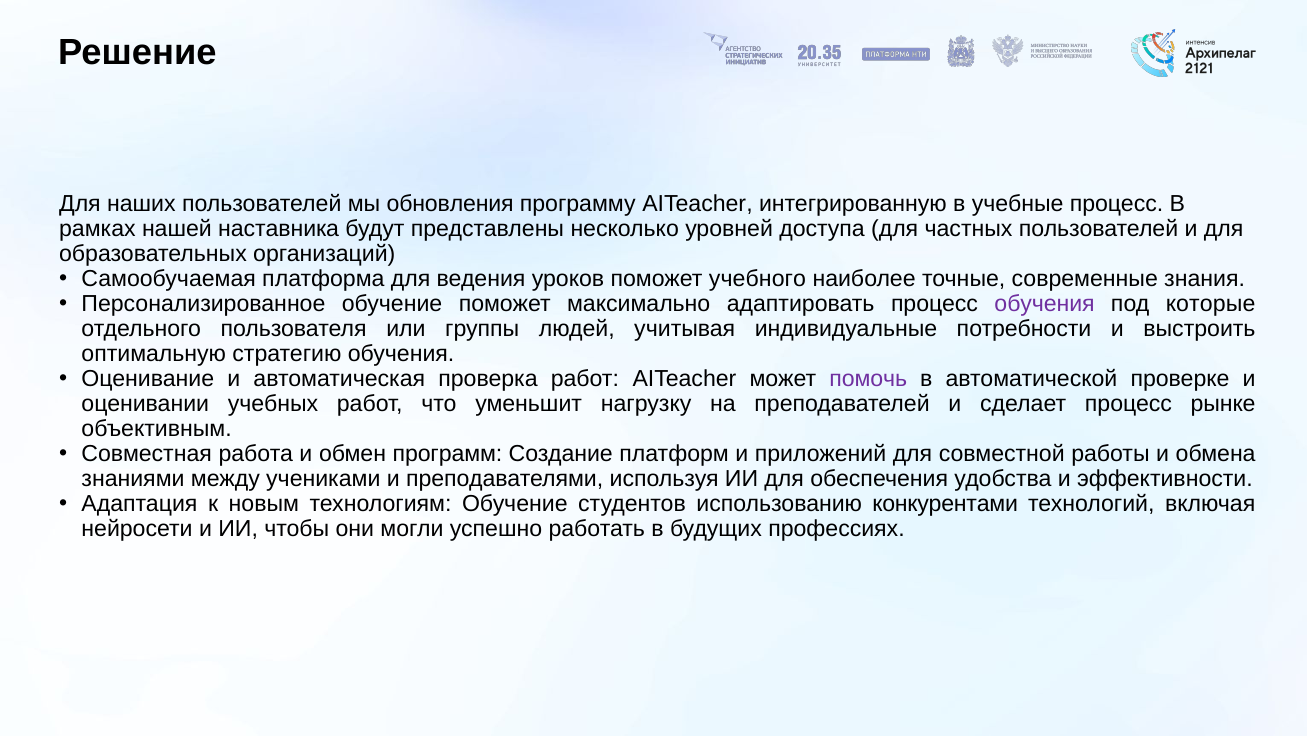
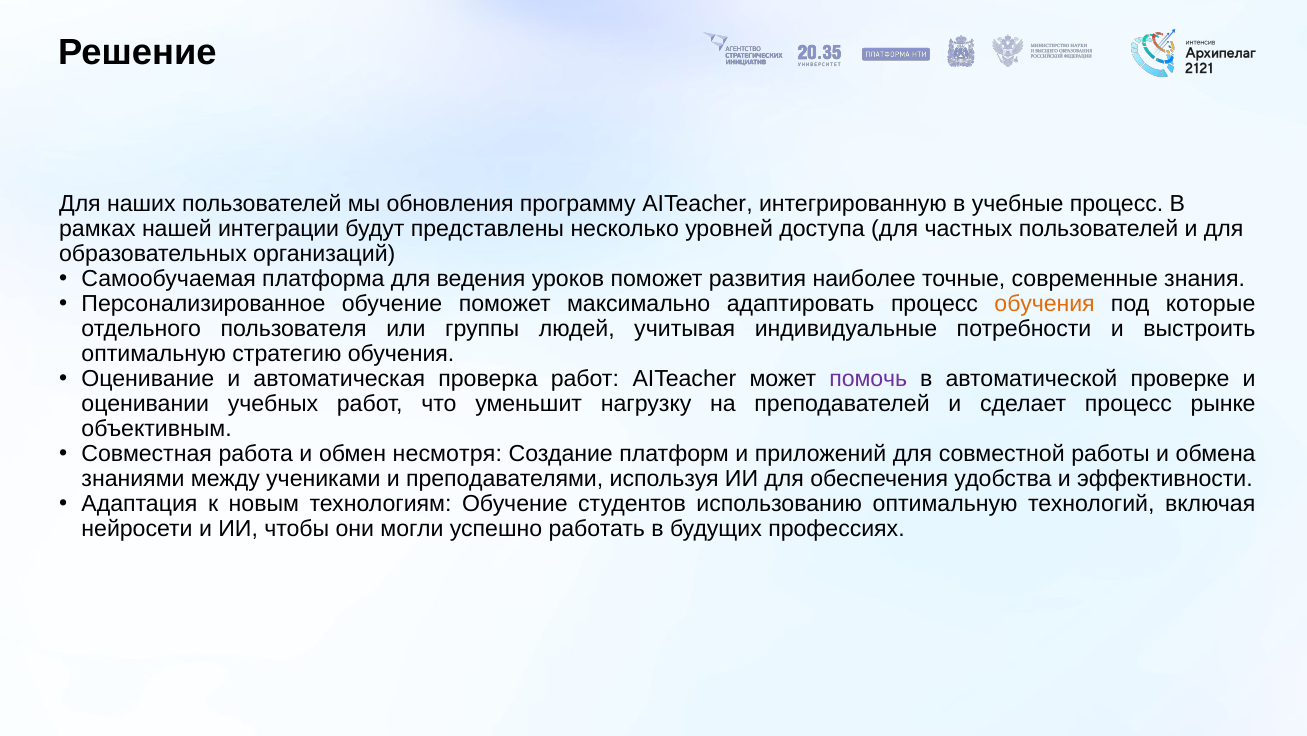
наставника: наставника -> интеграции
учебного: учебного -> развития
обучения at (1045, 304) colour: purple -> orange
программ: программ -> несмотря
использованию конкурентами: конкурентами -> оптимальную
